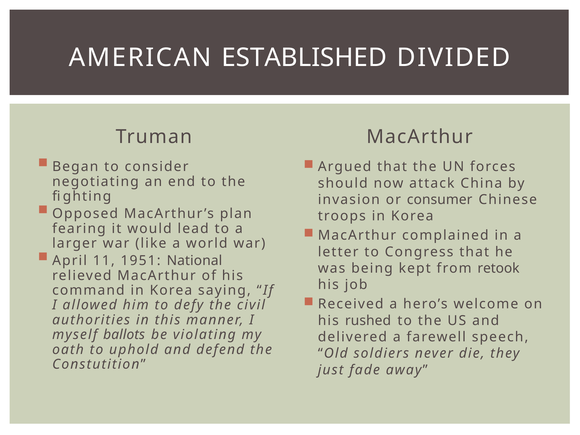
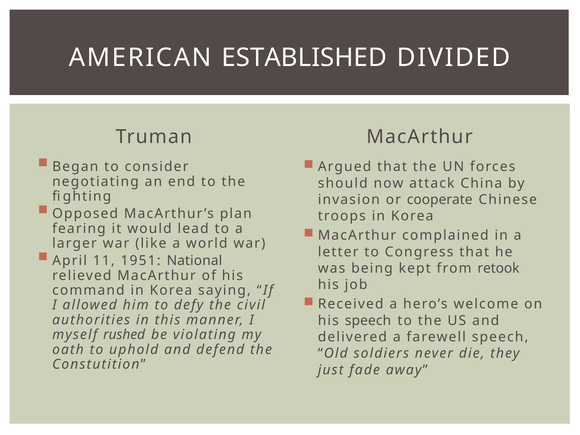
consumer: consumer -> cooperate
his rushed: rushed -> speech
ballots: ballots -> rushed
